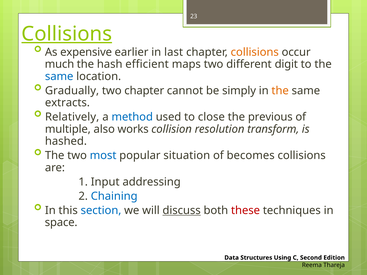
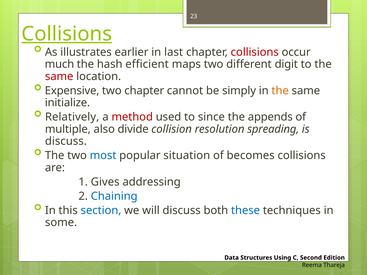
expensive: expensive -> illustrates
collisions at (255, 52) colour: orange -> red
same at (59, 76) colour: blue -> red
Gradually: Gradually -> Expensive
extracts: extracts -> initialize
method colour: blue -> red
close: close -> since
previous: previous -> appends
works: works -> divide
transform: transform -> spreading
hashed at (66, 141): hashed -> discuss
Input: Input -> Gives
discuss at (182, 211) underline: present -> none
these colour: red -> blue
space: space -> some
